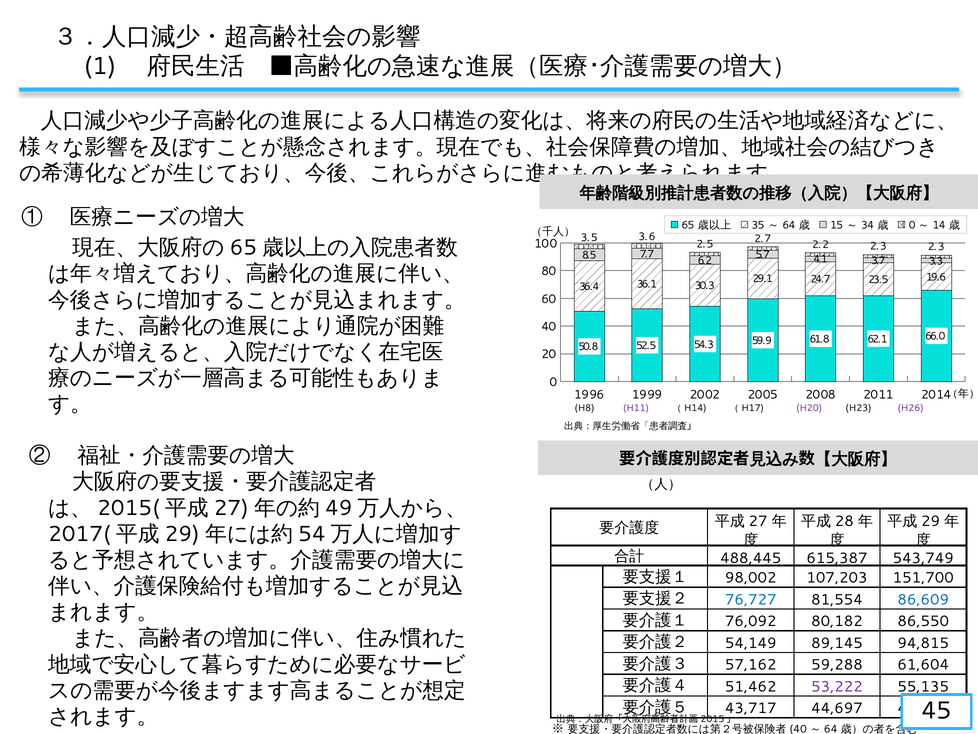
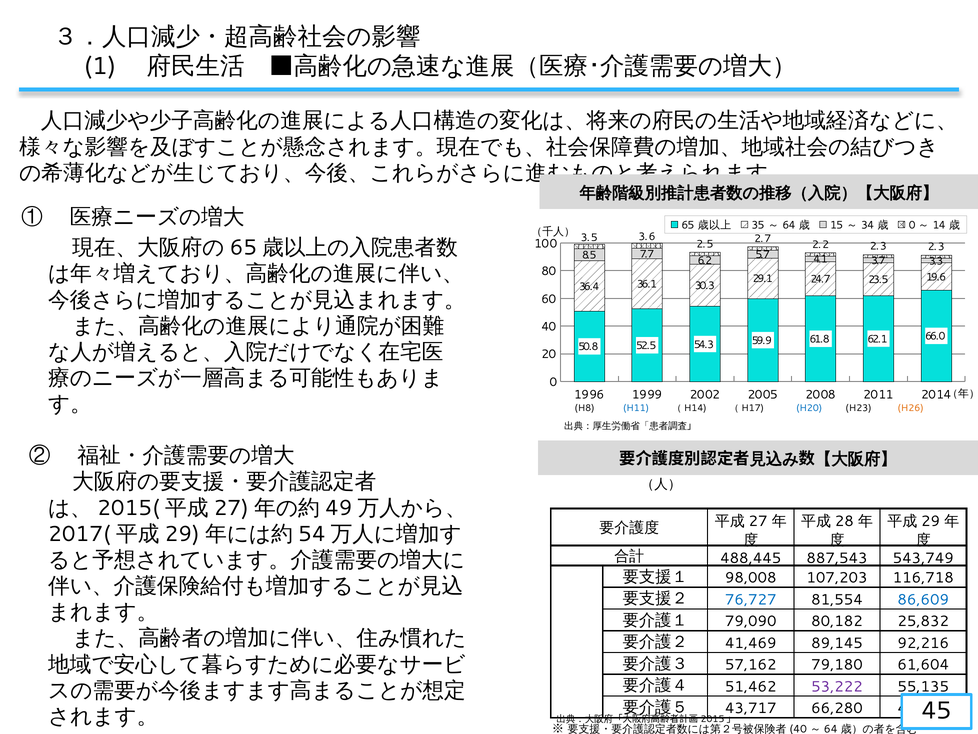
H11 colour: purple -> blue
H20 colour: purple -> blue
H26 colour: purple -> orange
615,387: 615,387 -> 887,543
98,002: 98,002 -> 98,008
151,700: 151,700 -> 116,718
76,092: 76,092 -> 79,090
86,550: 86,550 -> 25,832
54,149: 54,149 -> 41,469
94,815: 94,815 -> 92,216
59,288: 59,288 -> 79,180
44,697: 44,697 -> 66,280
